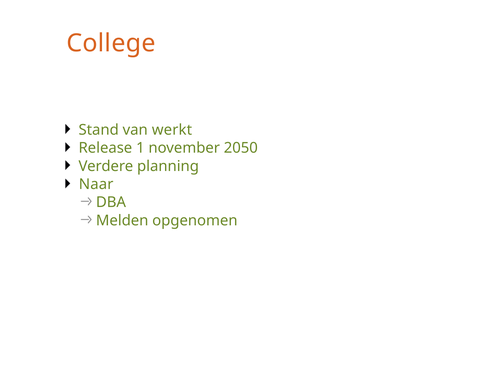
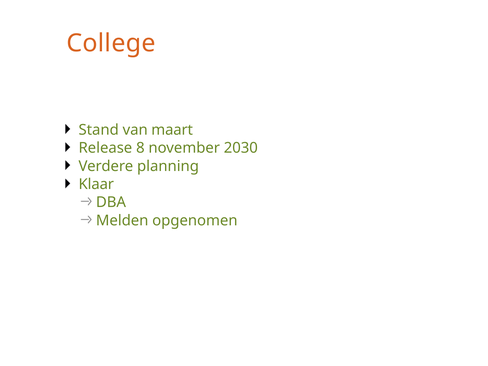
werkt: werkt -> maart
1: 1 -> 8
2050: 2050 -> 2030
Naar: Naar -> Klaar
